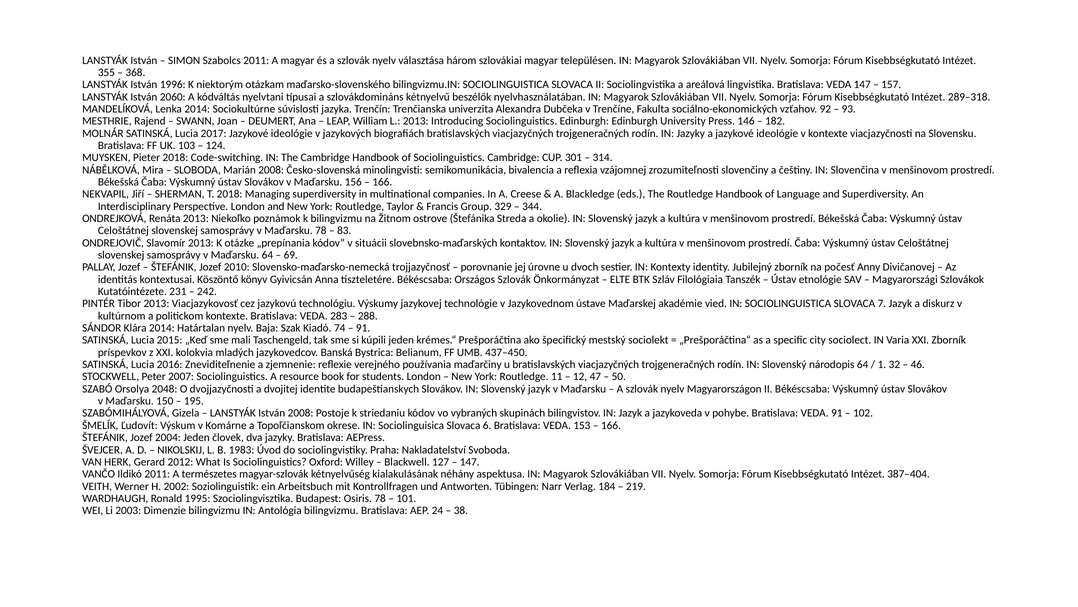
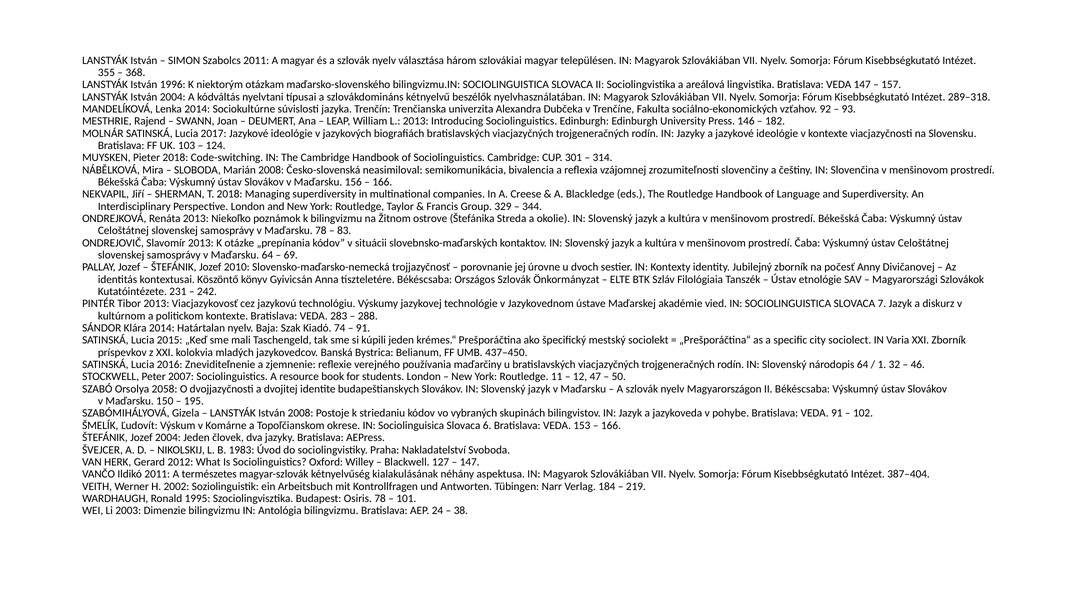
István 2060: 2060 -> 2004
minolingvisti: minolingvisti -> neasimiloval
2048: 2048 -> 2058
